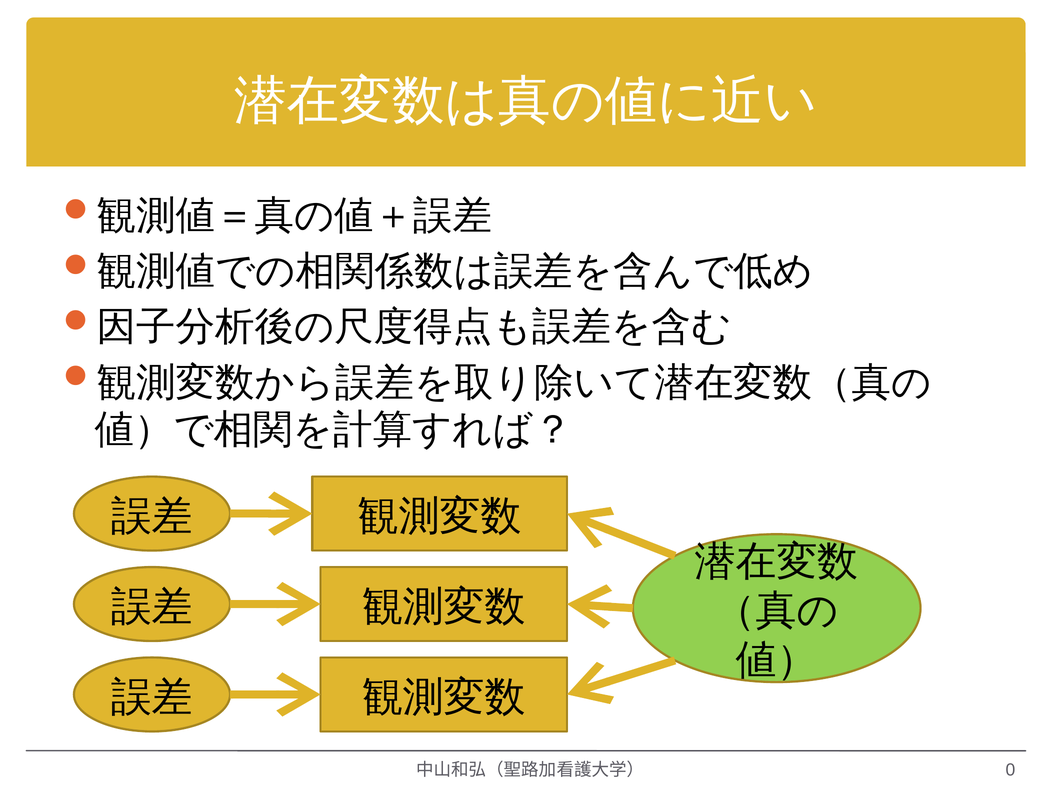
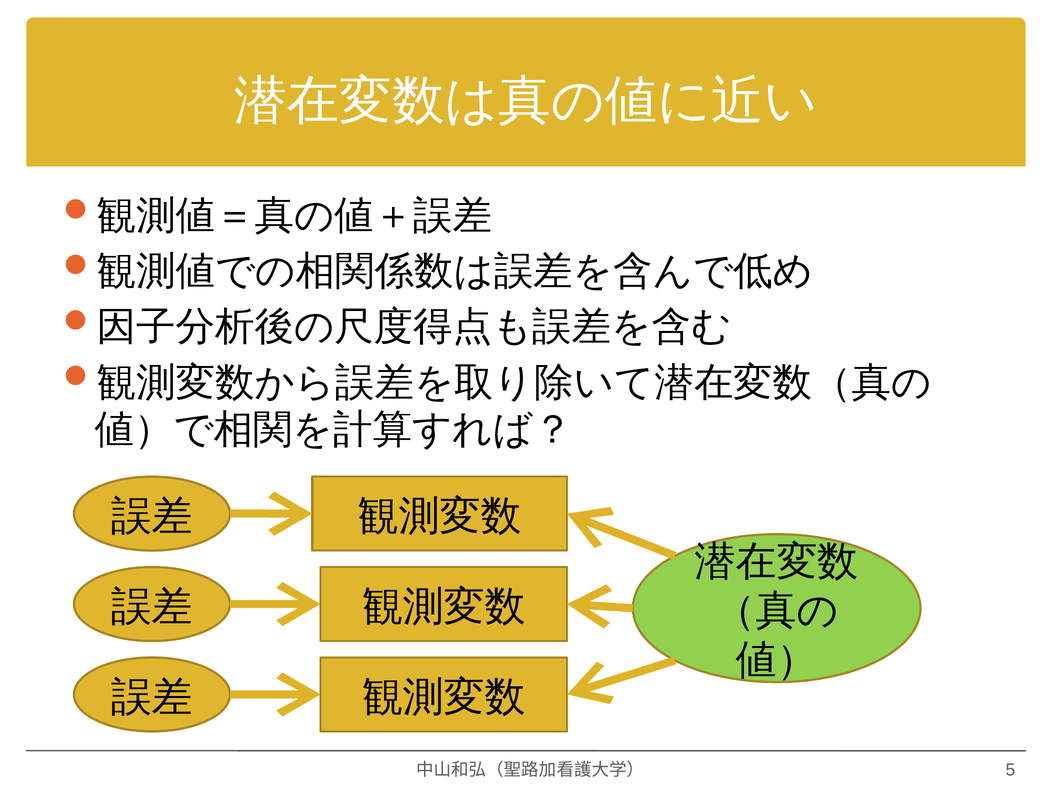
0: 0 -> 5
